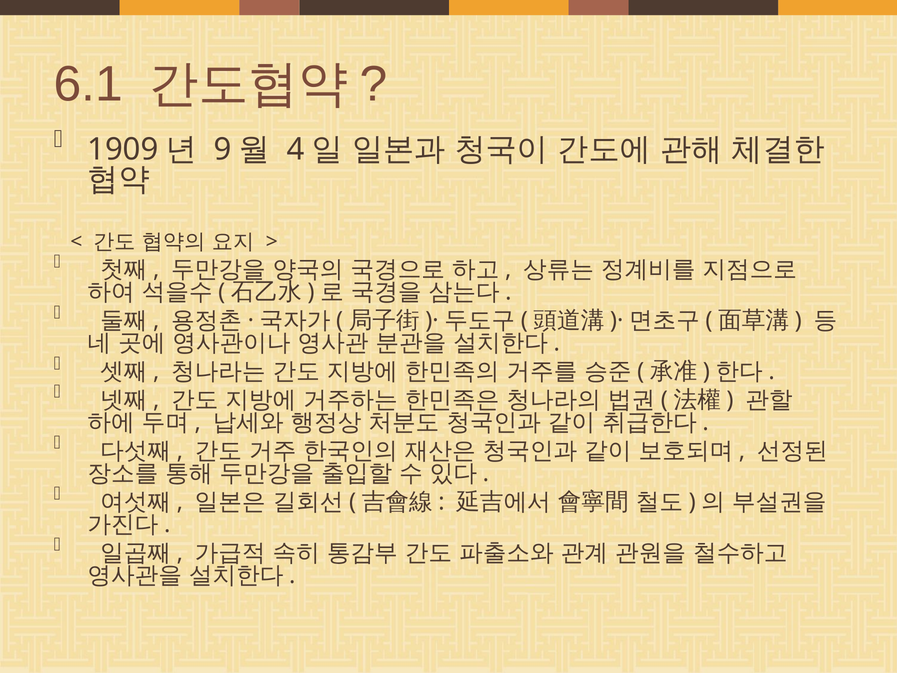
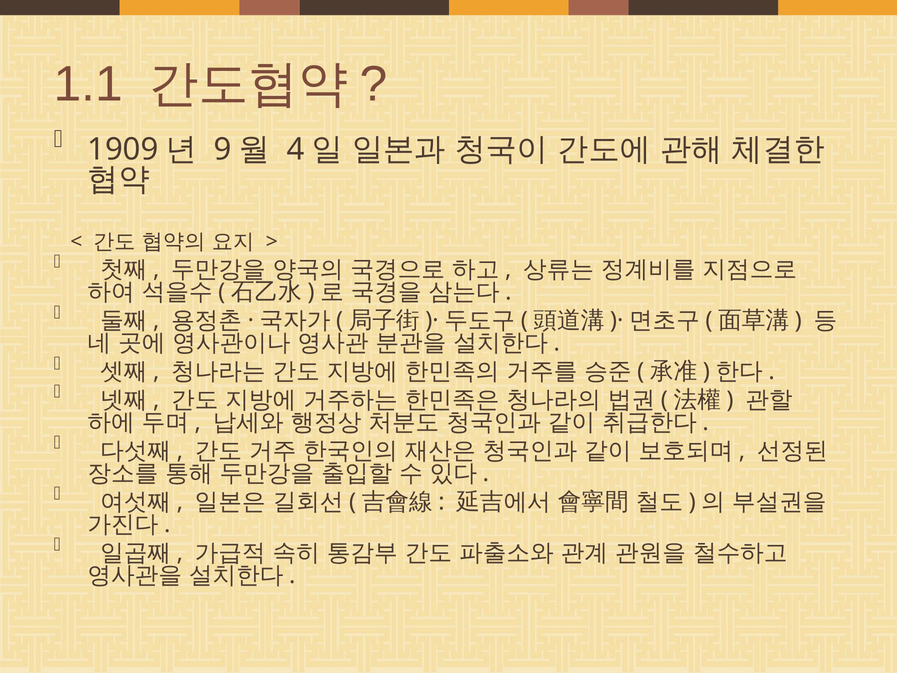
6.1: 6.1 -> 1.1
